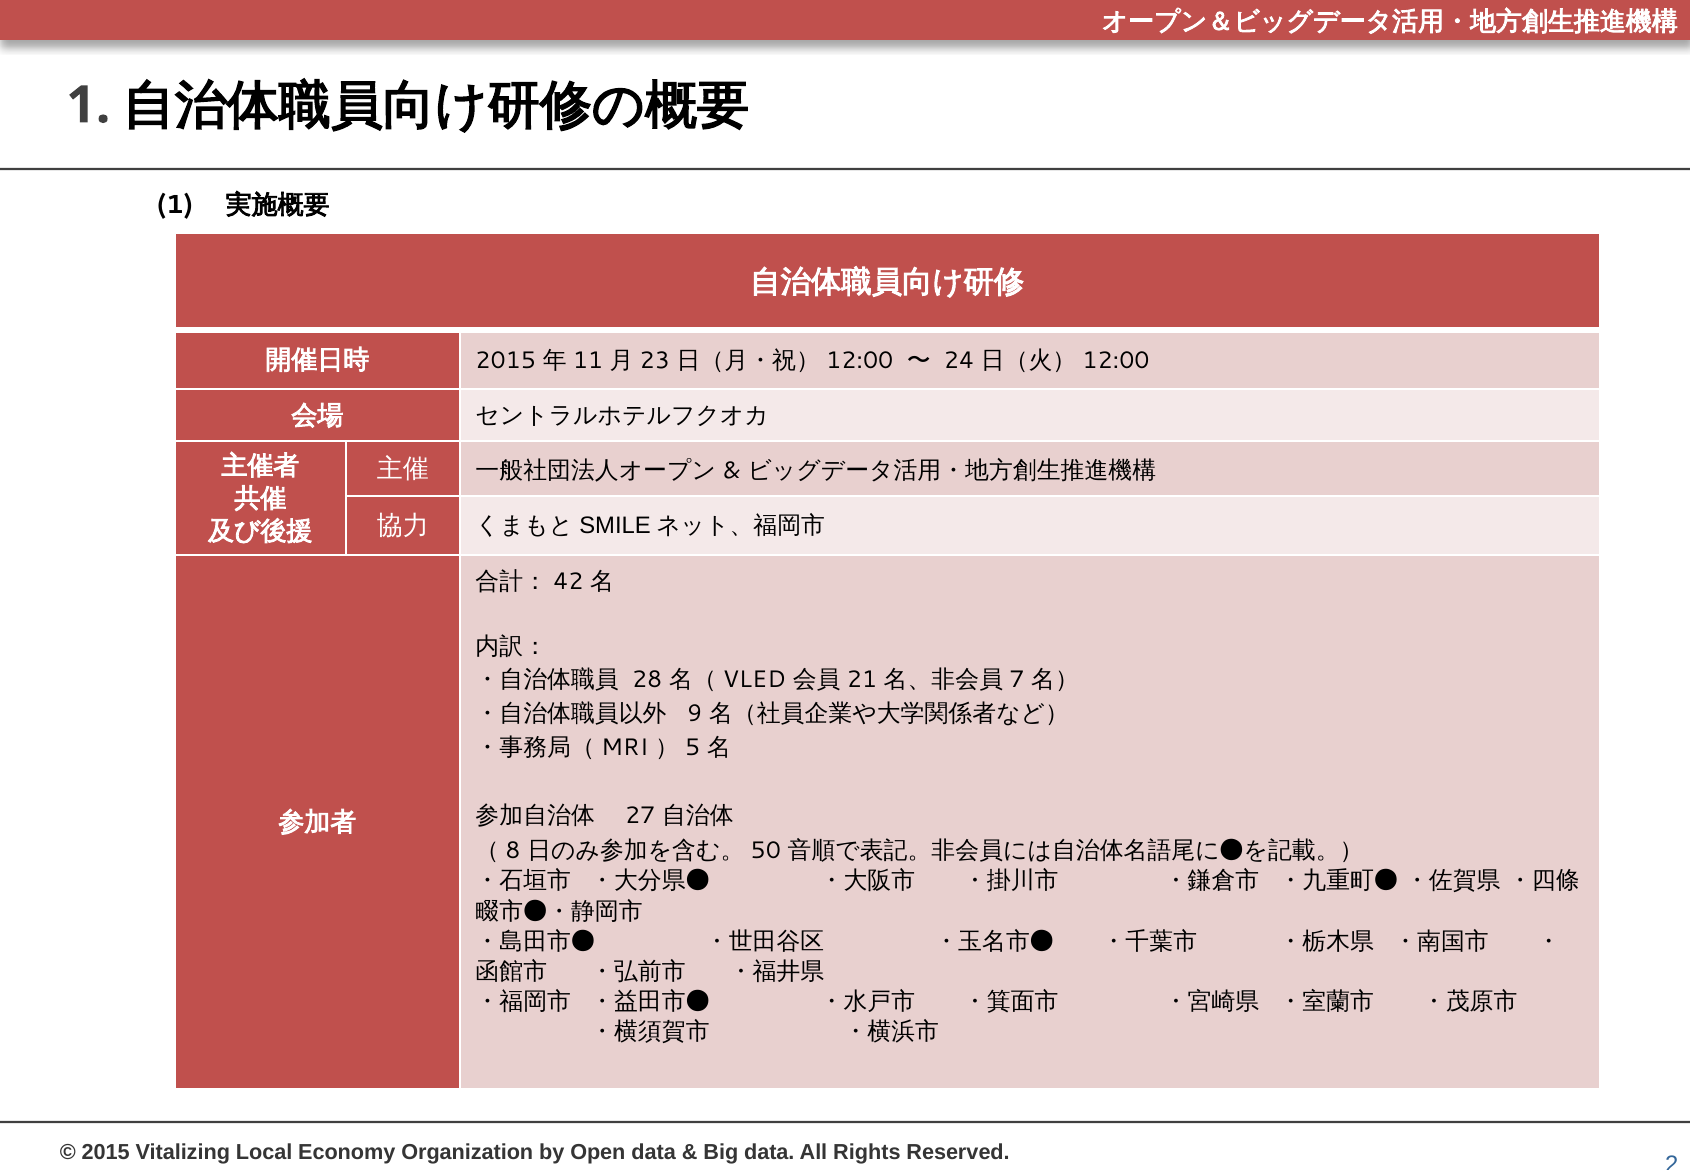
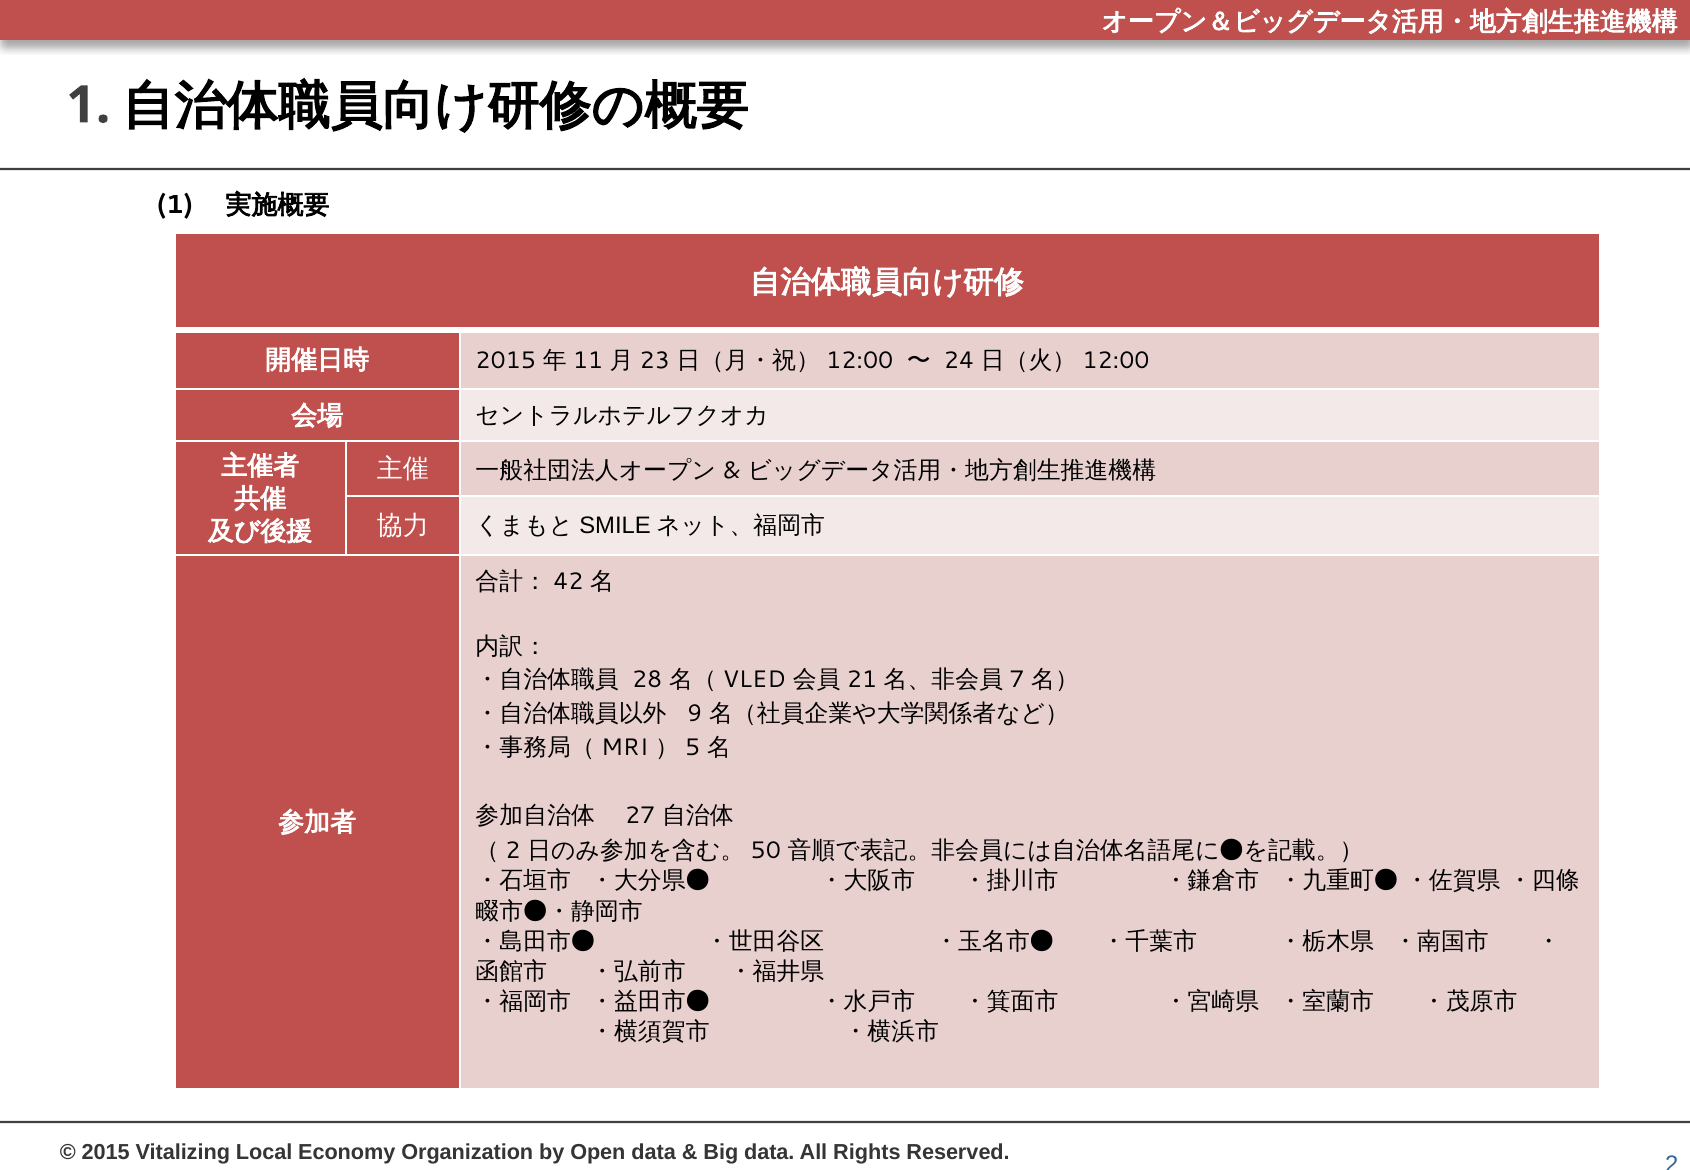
8 at (513, 850): 8 -> 2
